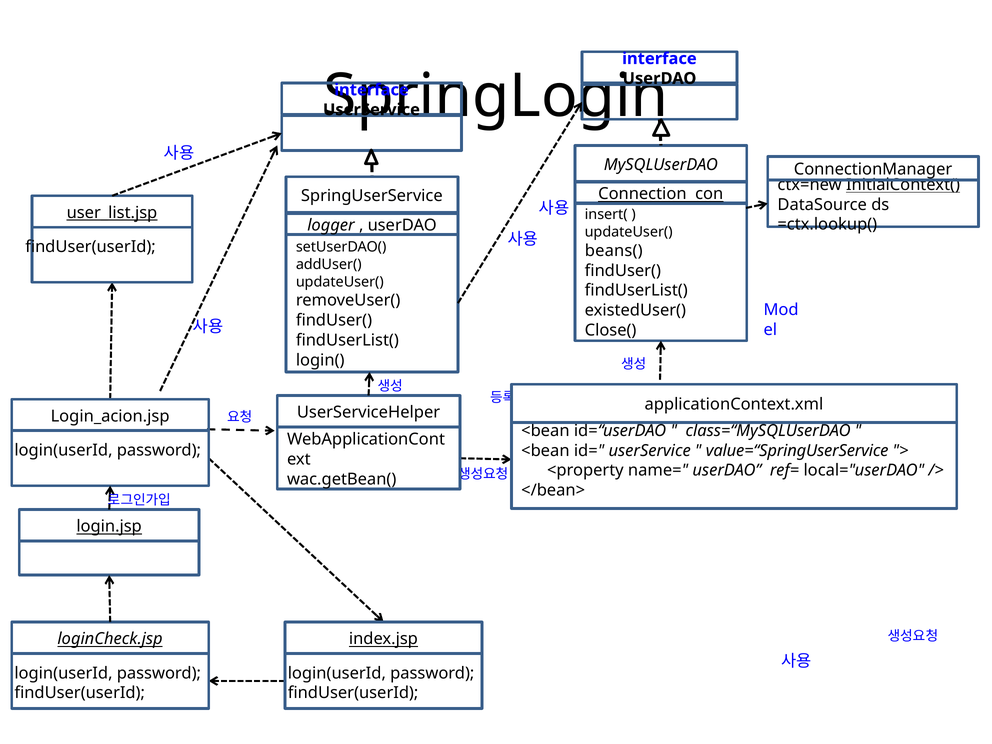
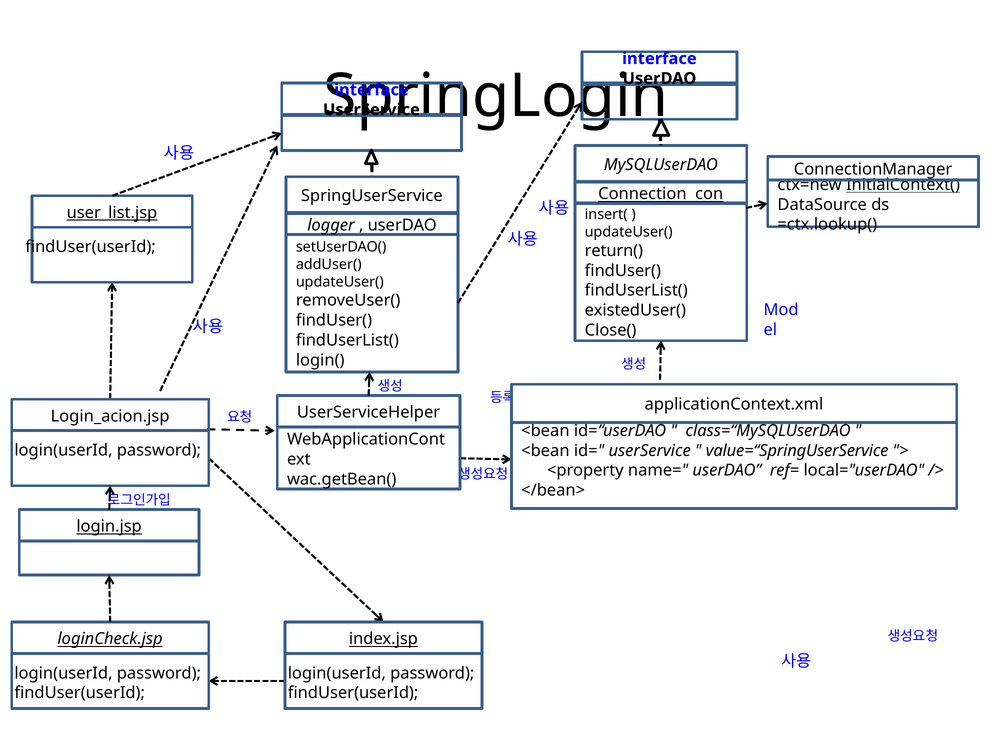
beans(: beans( -> return(
